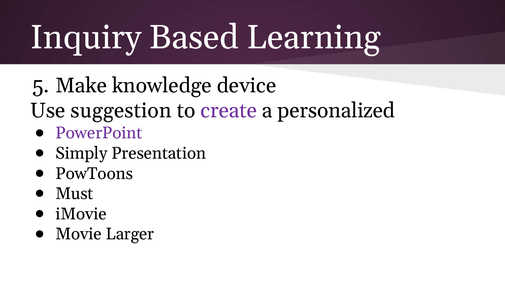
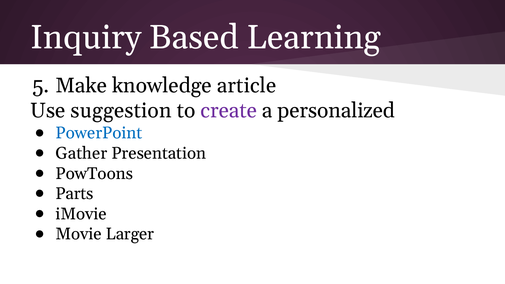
device: device -> article
PowerPoint colour: purple -> blue
Simply: Simply -> Gather
Must: Must -> Parts
